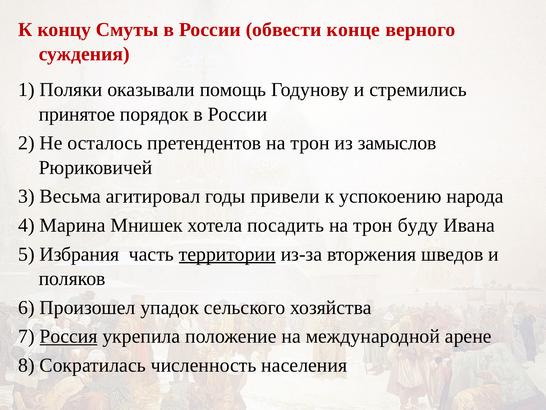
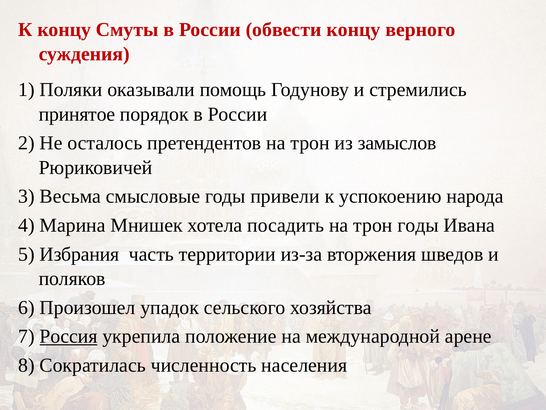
обвести конце: конце -> концу
агитировал: агитировал -> смысловые
трон буду: буду -> годы
территории underline: present -> none
